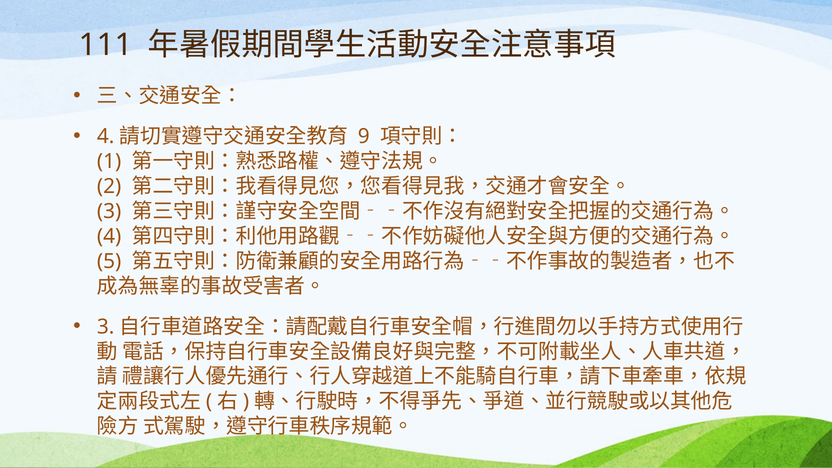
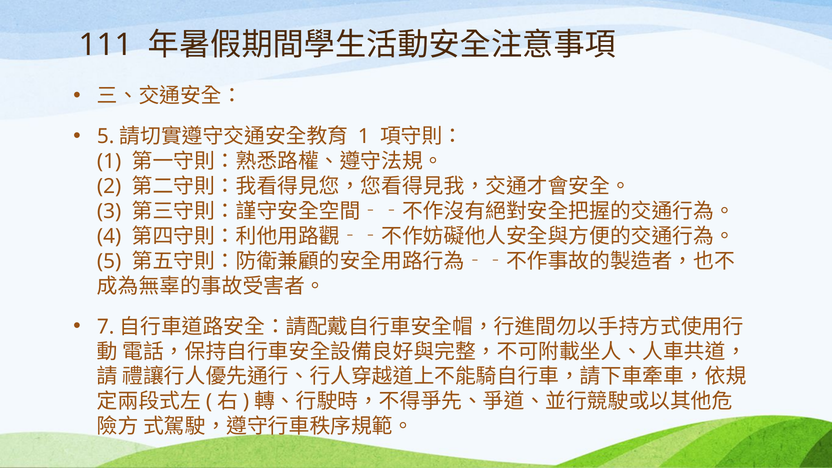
4 at (106, 136): 4 -> 5
9 at (364, 136): 9 -> 1
3 at (106, 327): 3 -> 7
